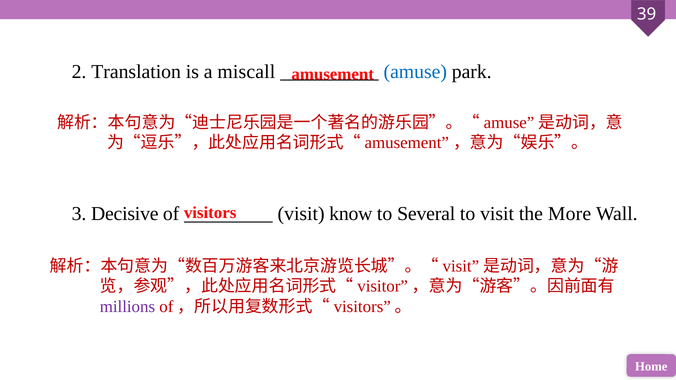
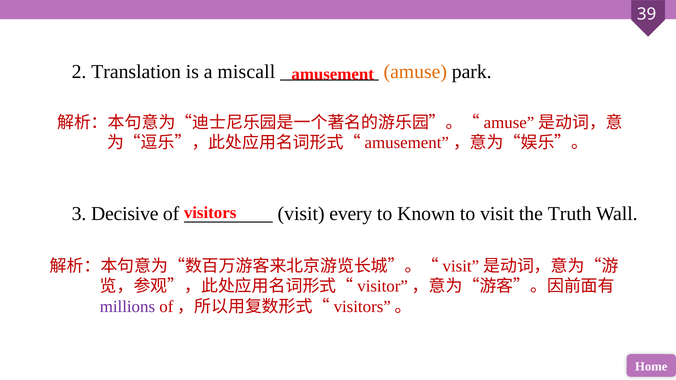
amuse colour: blue -> orange
know: know -> every
Several: Several -> Known
More: More -> Truth
